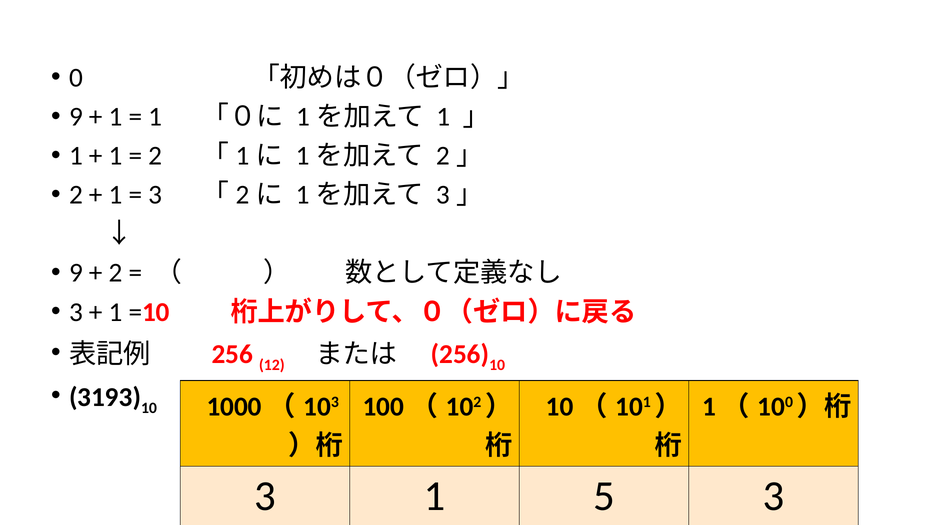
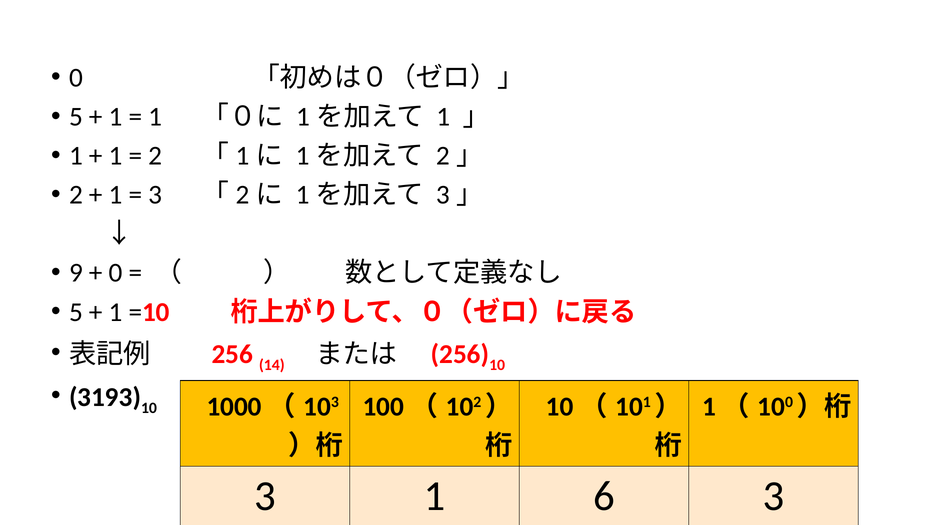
9 at (76, 117): 9 -> 5
2 at (115, 273): 2 -> 0
3 at (76, 312): 3 -> 5
12: 12 -> 14
5: 5 -> 6
